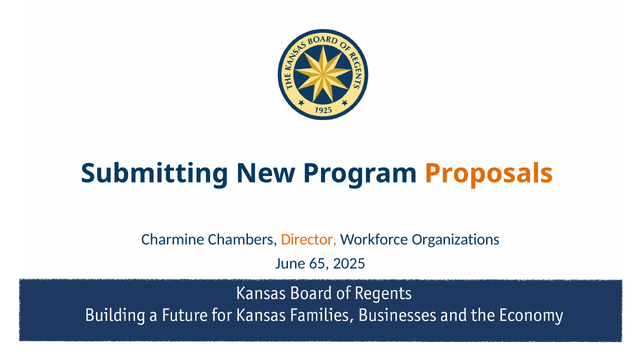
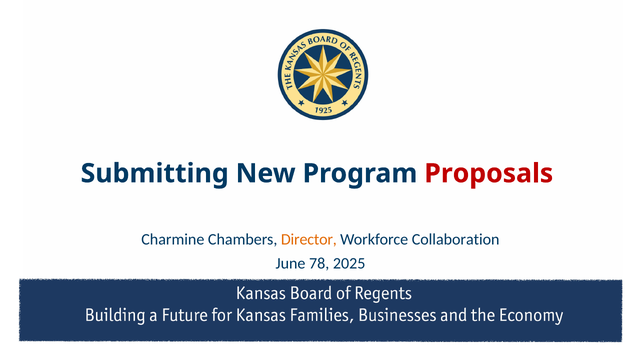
Proposals colour: orange -> red
Organizations: Organizations -> Collaboration
65: 65 -> 78
